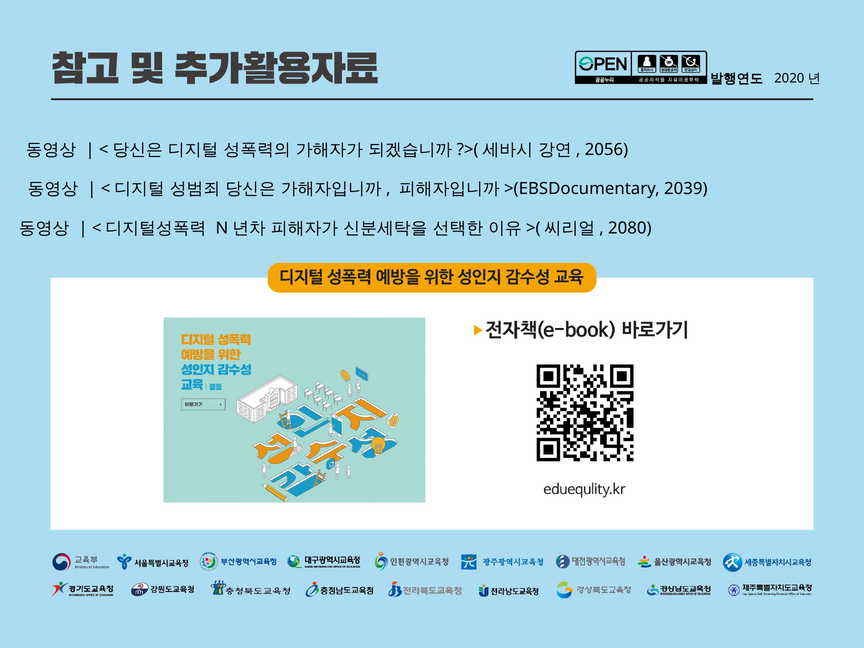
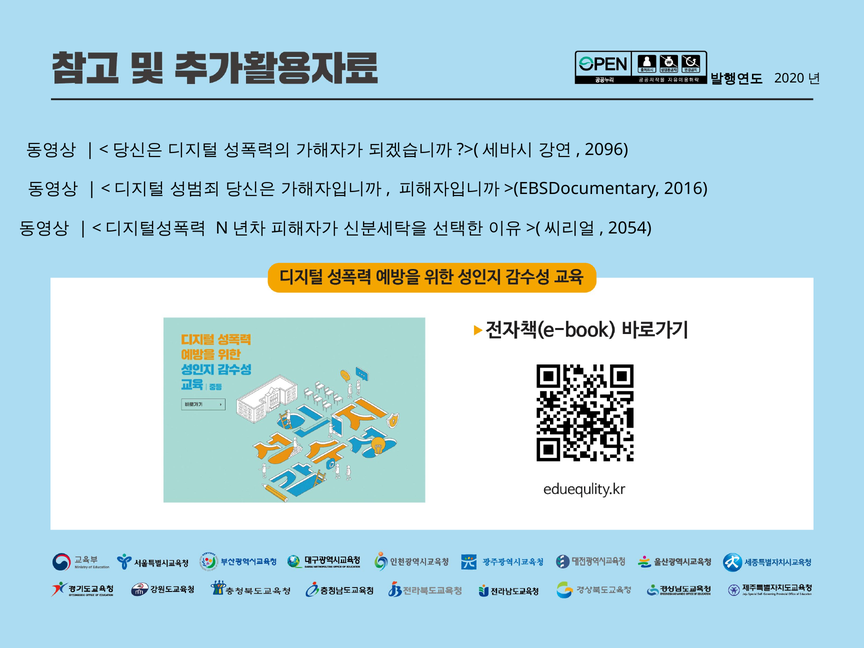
2056: 2056 -> 2096
2039: 2039 -> 2016
2080: 2080 -> 2054
